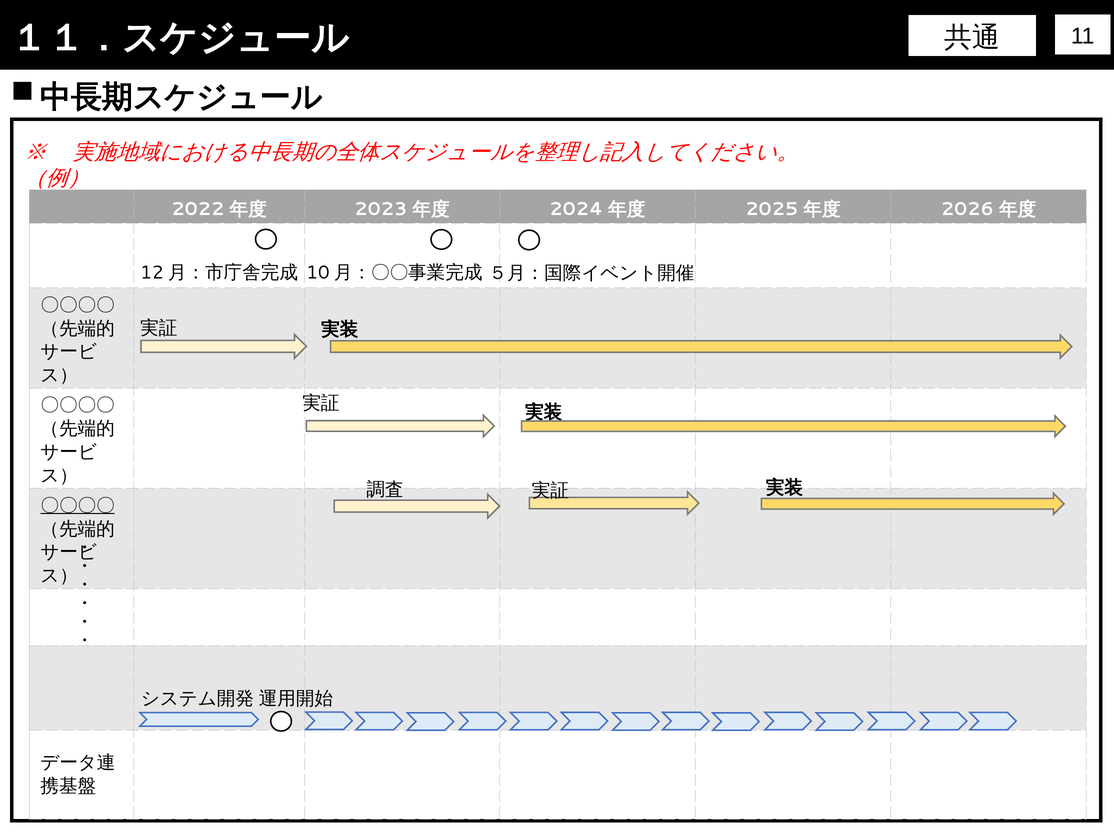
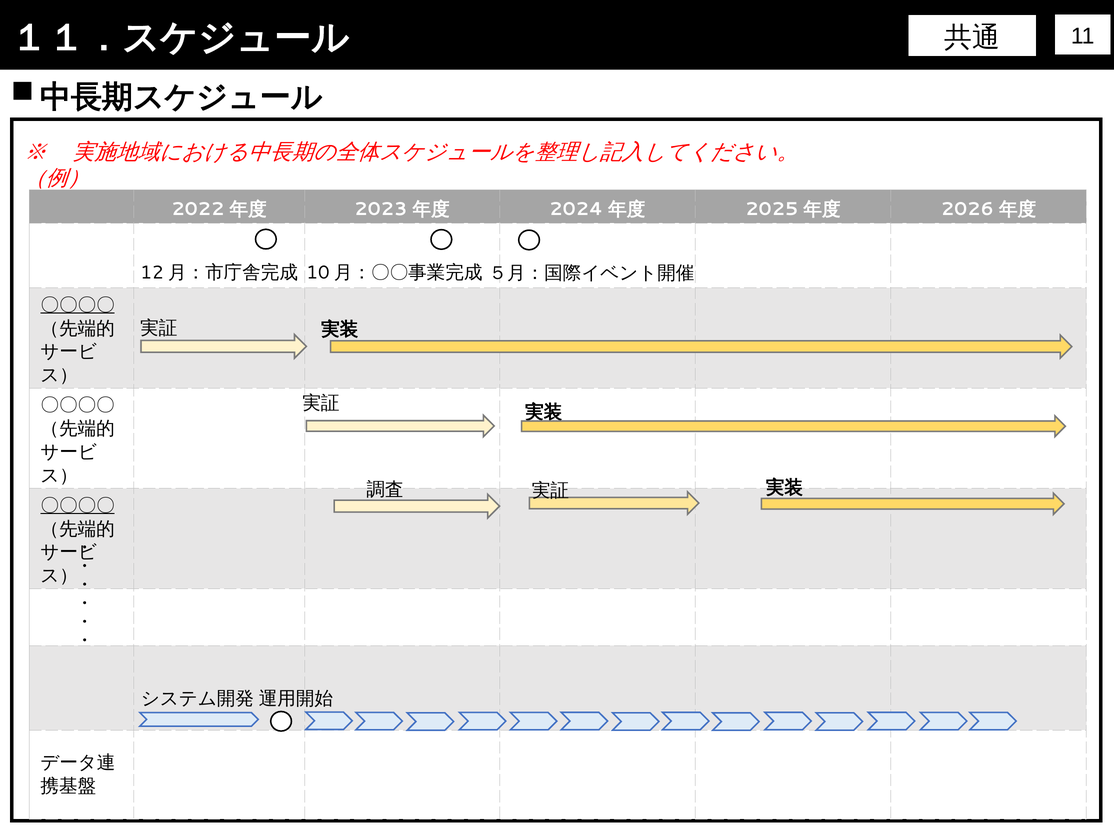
〇〇〇〇 at (78, 305) underline: none -> present
